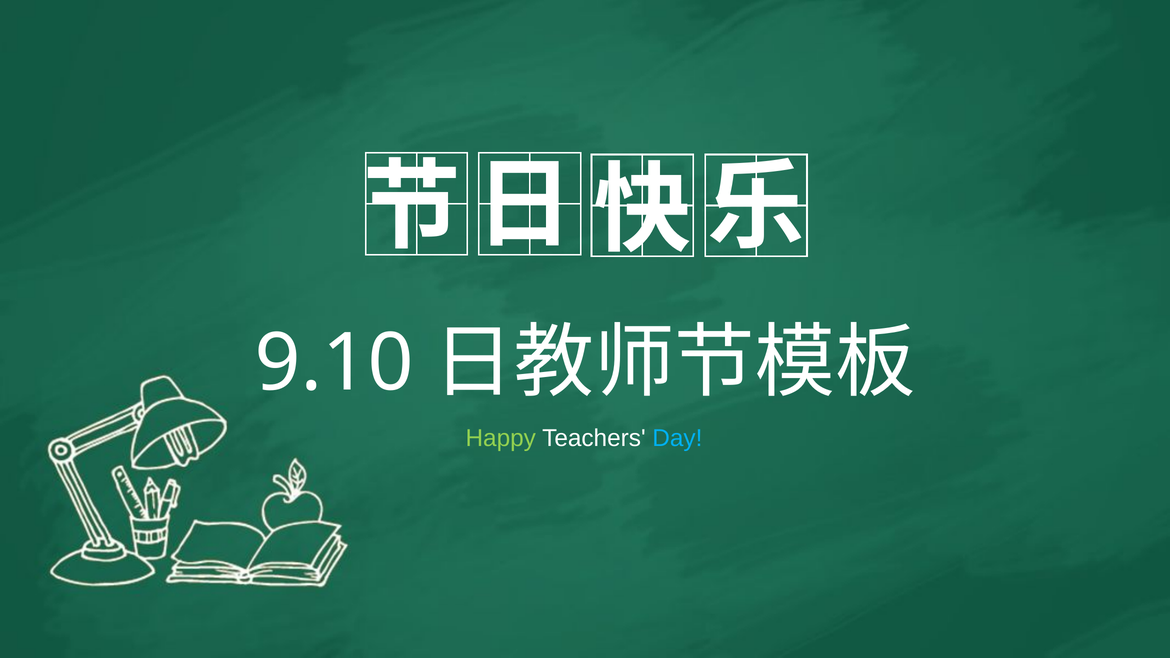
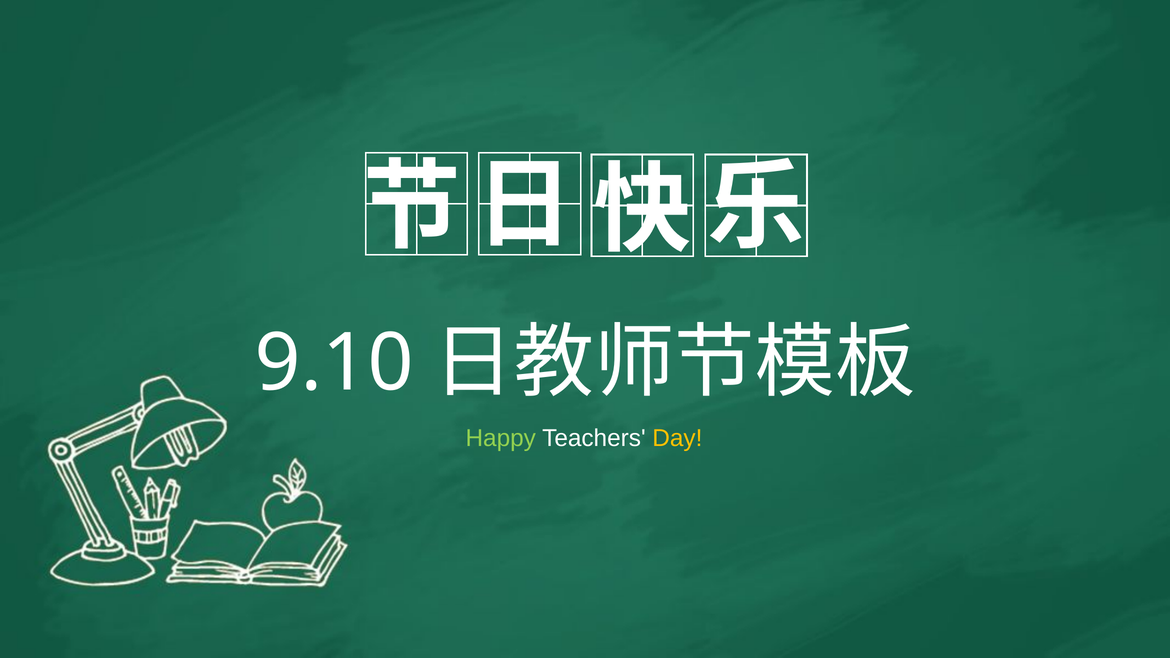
Day colour: light blue -> yellow
